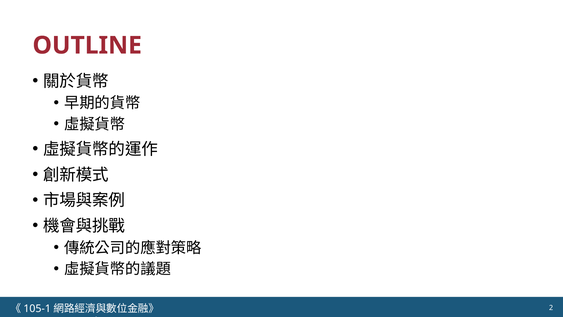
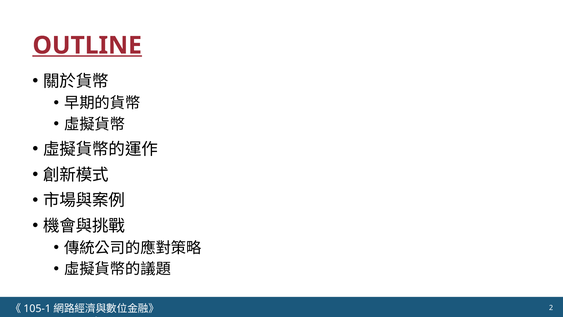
OUTLINE underline: none -> present
